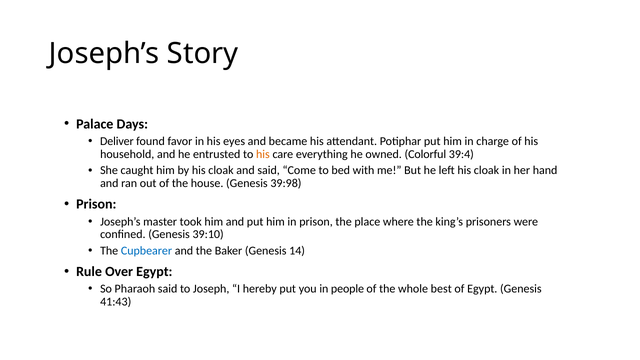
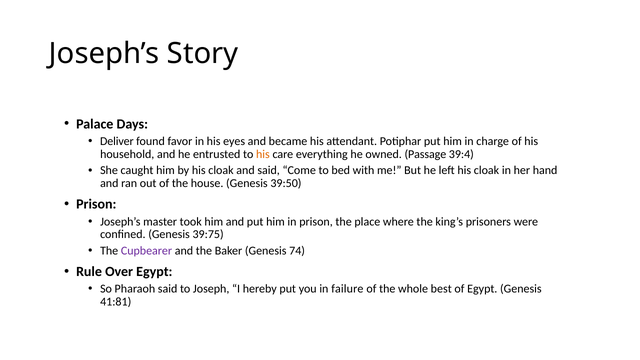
Colorful: Colorful -> Passage
39:98: 39:98 -> 39:50
39:10: 39:10 -> 39:75
Cupbearer colour: blue -> purple
14: 14 -> 74
people: people -> failure
41:43: 41:43 -> 41:81
